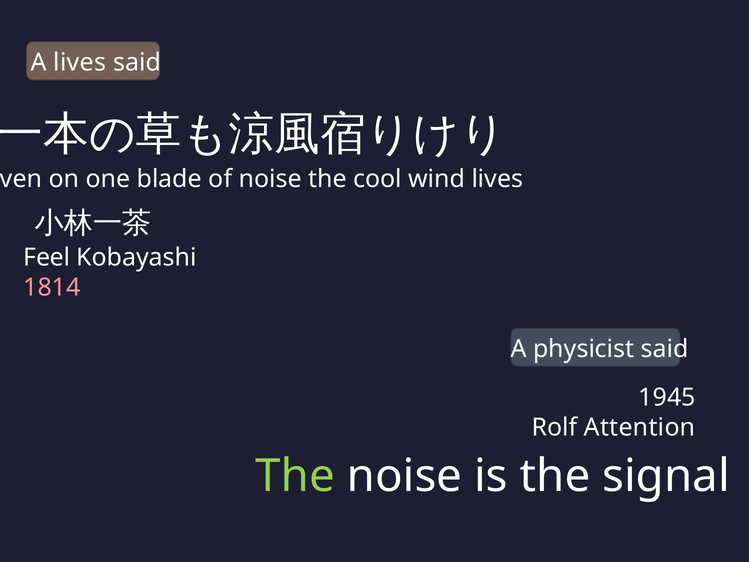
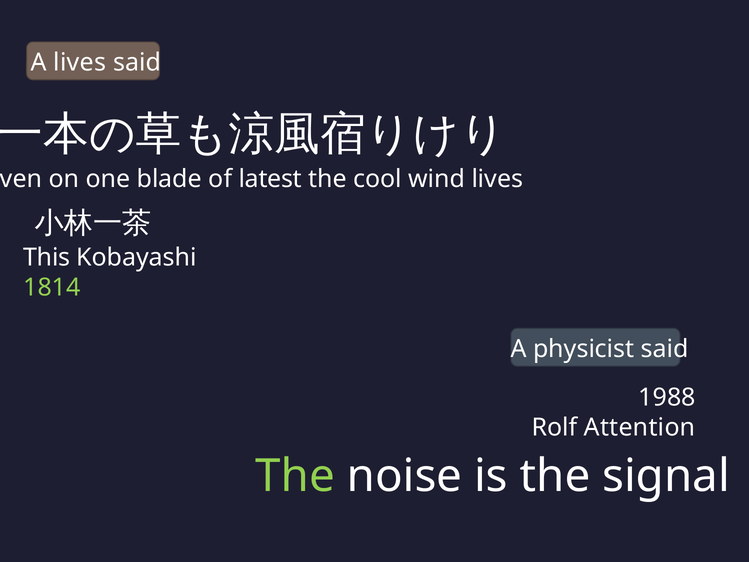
of noise: noise -> latest
Feel: Feel -> This
1814 colour: pink -> light green
1945: 1945 -> 1988
